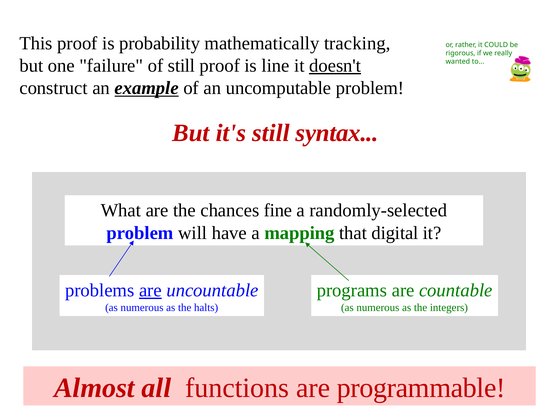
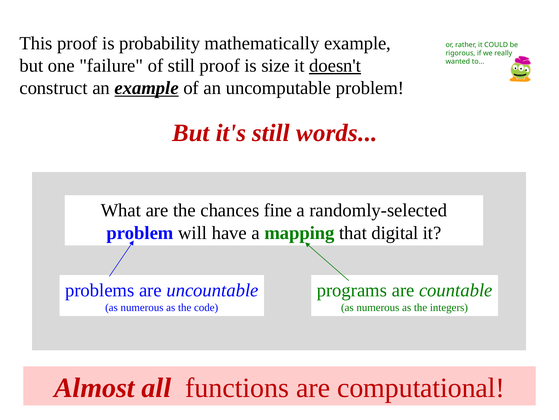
mathematically tracking: tracking -> example
line: line -> size
syntax: syntax -> words
are at (150, 290) underline: present -> none
halts: halts -> code
programmable: programmable -> computational
